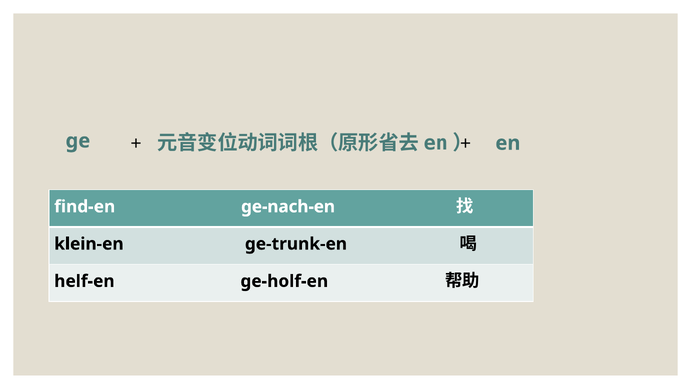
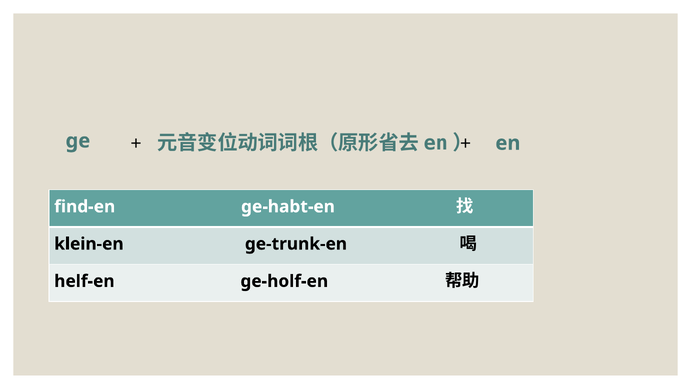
ge-nach-en: ge-nach-en -> ge-habt-en
